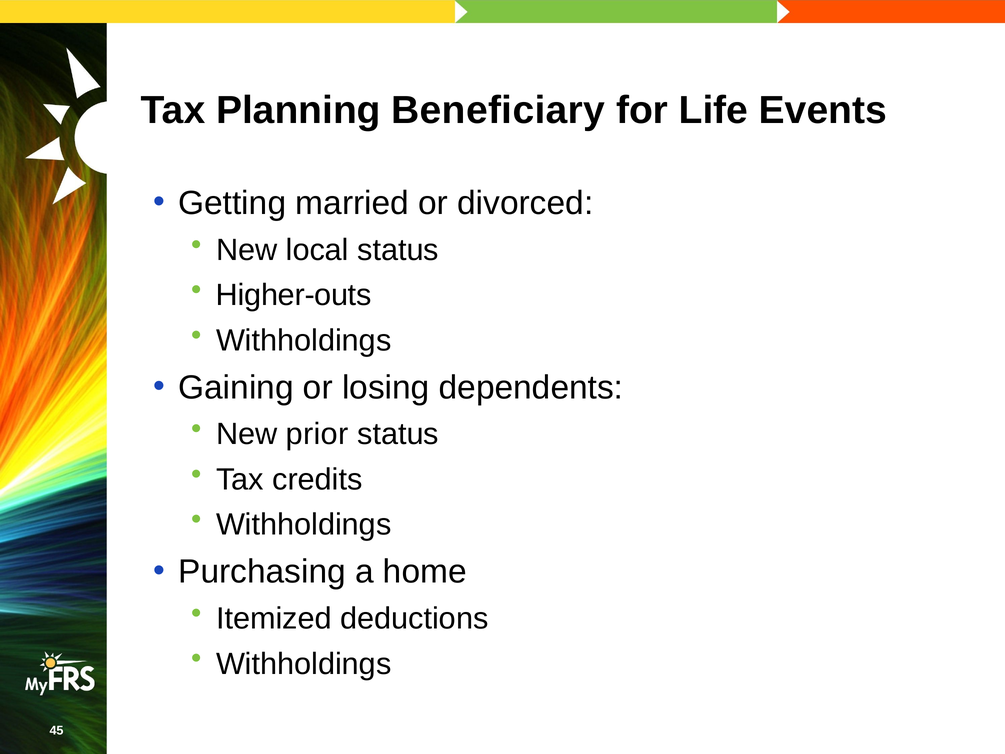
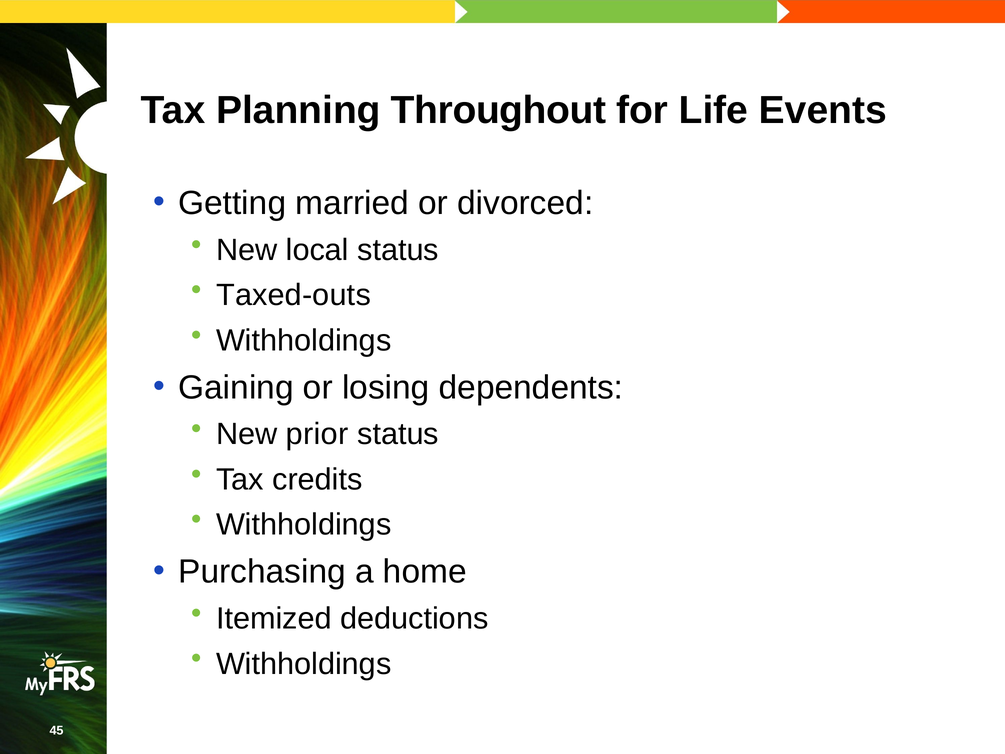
Beneficiary: Beneficiary -> Throughout
Higher-outs: Higher-outs -> Taxed-outs
